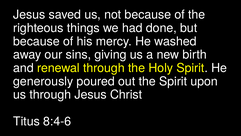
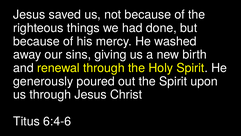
8:4-6: 8:4-6 -> 6:4-6
